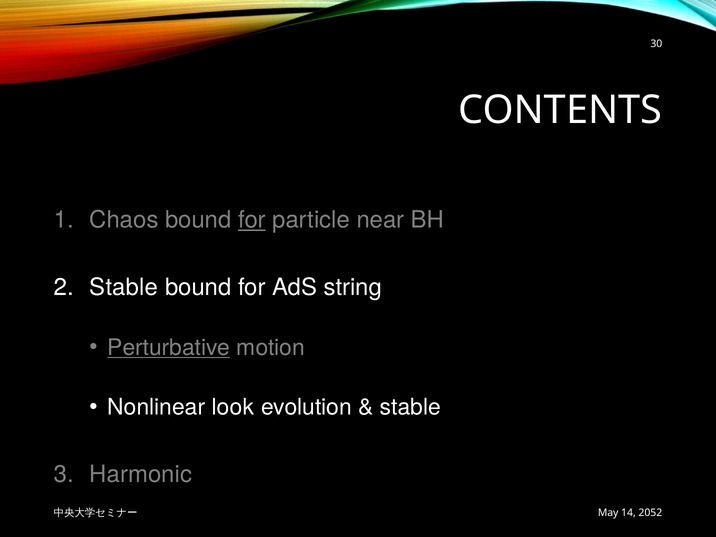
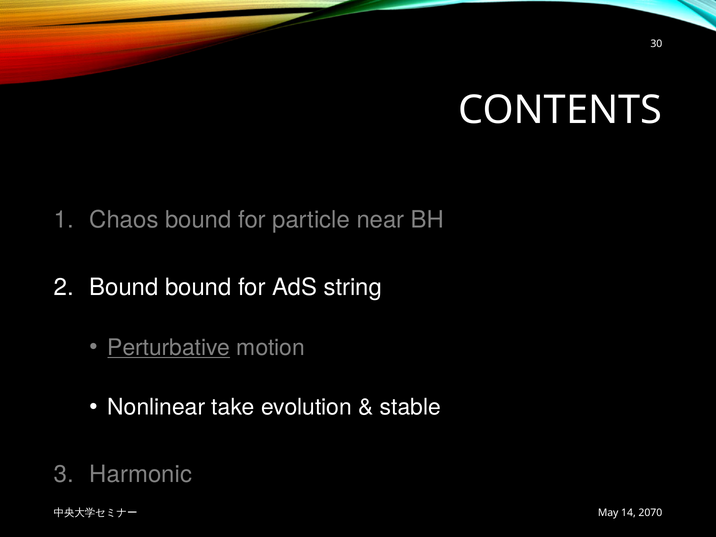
for at (252, 220) underline: present -> none
Stable at (124, 287): Stable -> Bound
look: look -> take
2052: 2052 -> 2070
